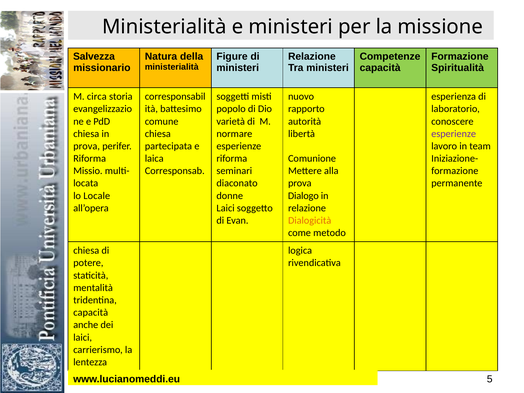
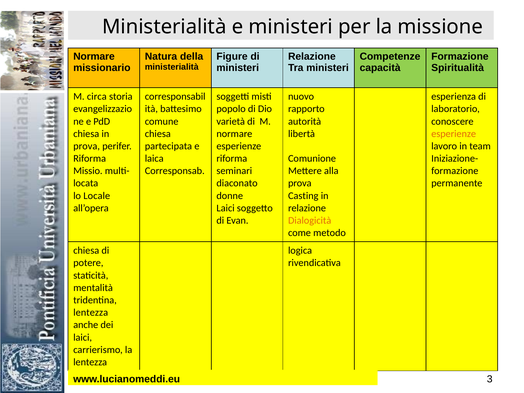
Salvezza at (94, 56): Salvezza -> Normare
esperienze at (454, 134) colour: purple -> orange
Dialogo: Dialogo -> Casting
capacità at (91, 313): capacità -> lentezza
5: 5 -> 3
